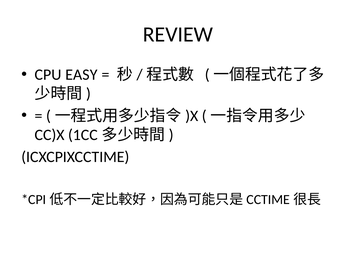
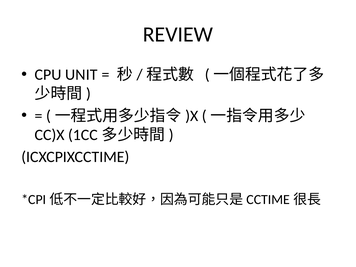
EASY: EASY -> UNIT
